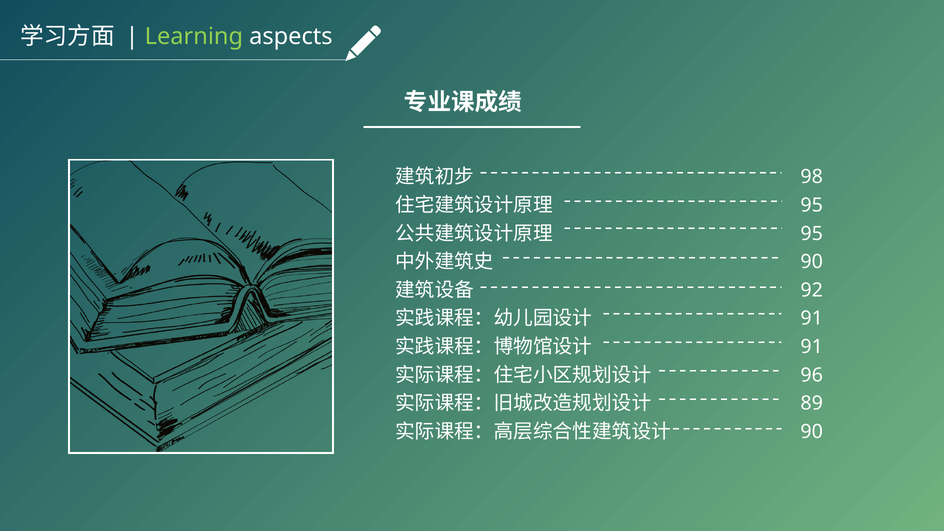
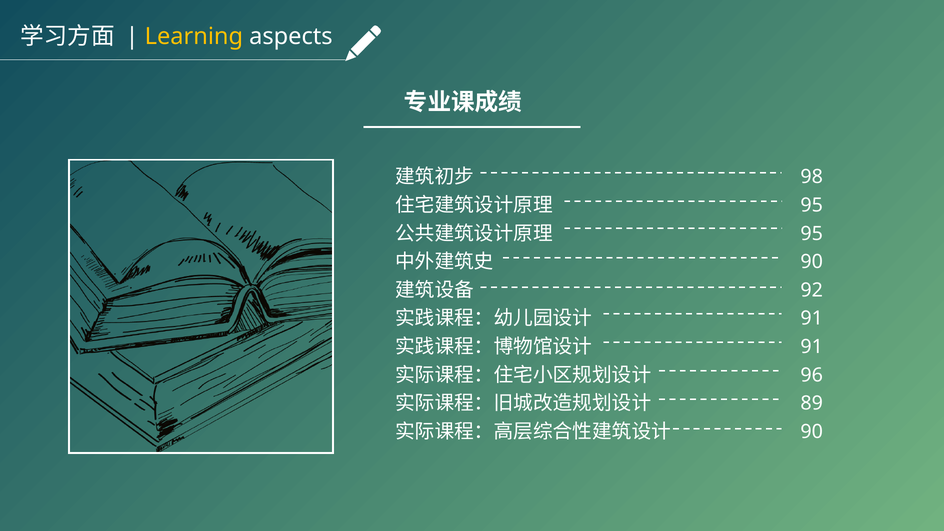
Learning colour: light green -> yellow
